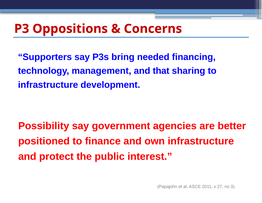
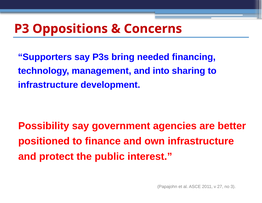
that: that -> into
